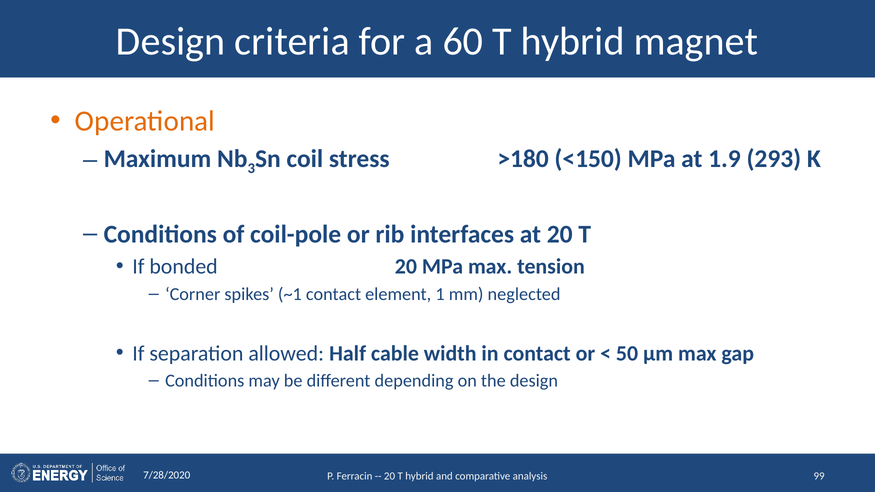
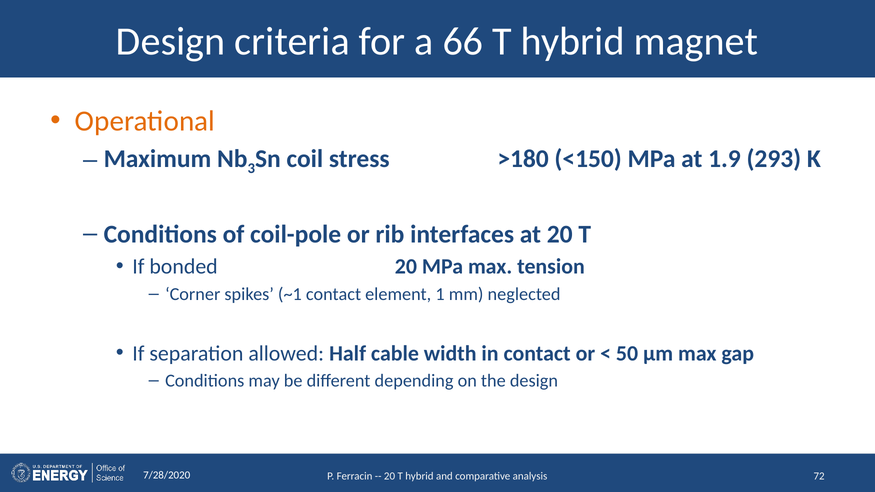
60: 60 -> 66
99: 99 -> 72
